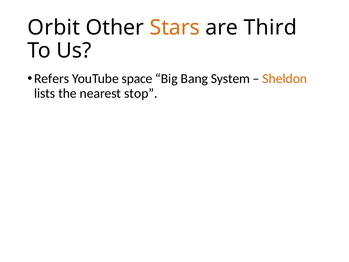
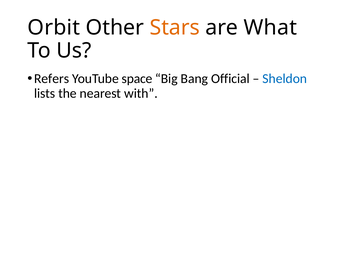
Third: Third -> What
System: System -> Official
Sheldon colour: orange -> blue
stop: stop -> with
